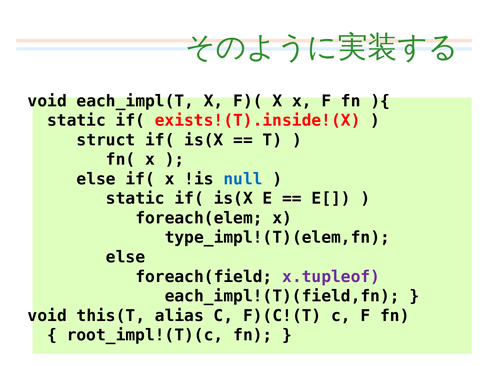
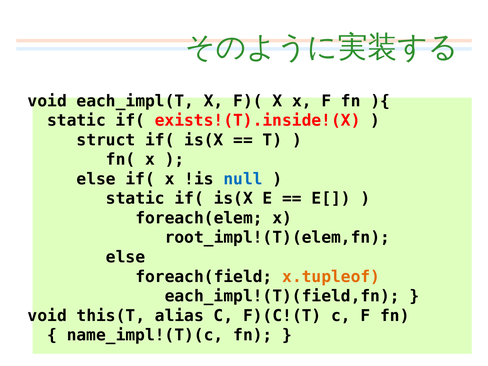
type_impl!(T)(elem,fn: type_impl!(T)(elem,fn -> root_impl!(T)(elem,fn
x.tupleof colour: purple -> orange
root_impl!(T)(c: root_impl!(T)(c -> name_impl!(T)(c
